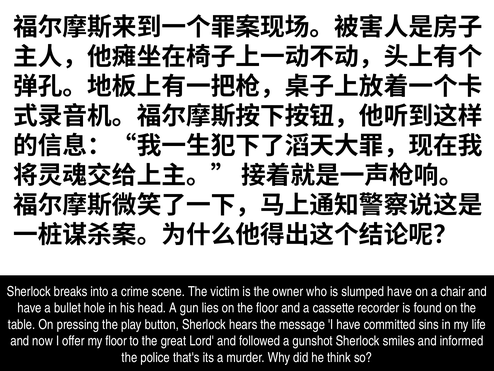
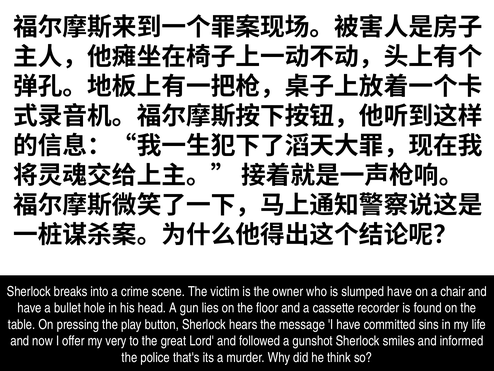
my floor: floor -> very
